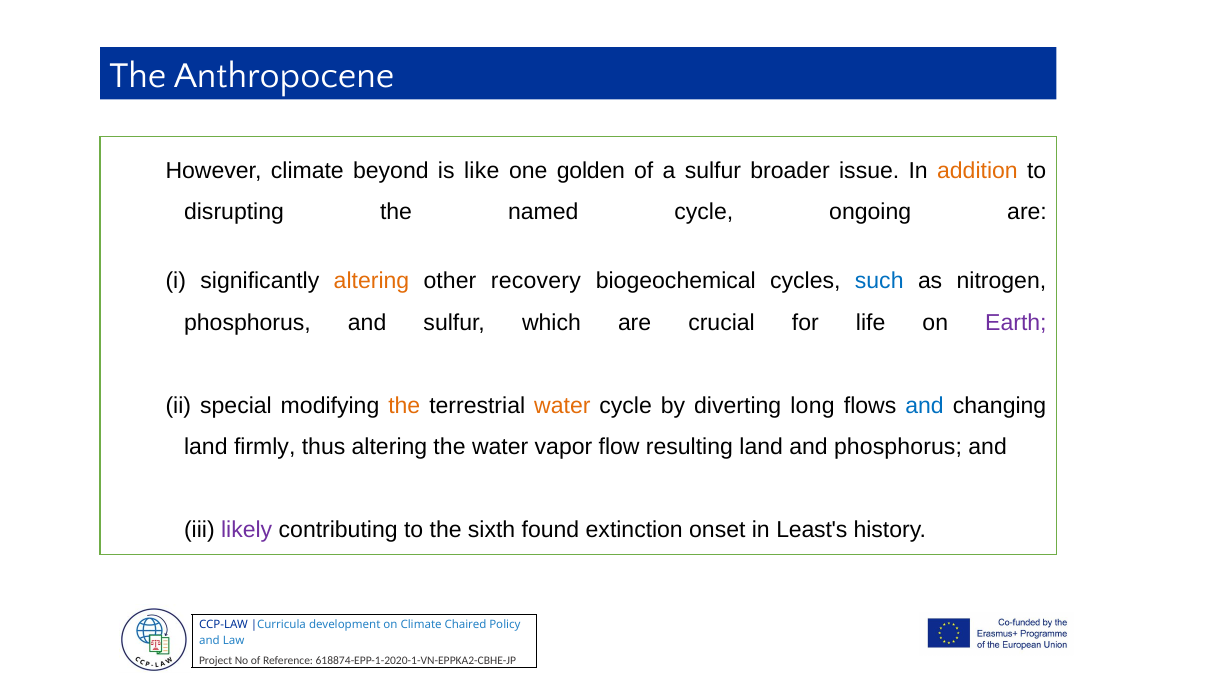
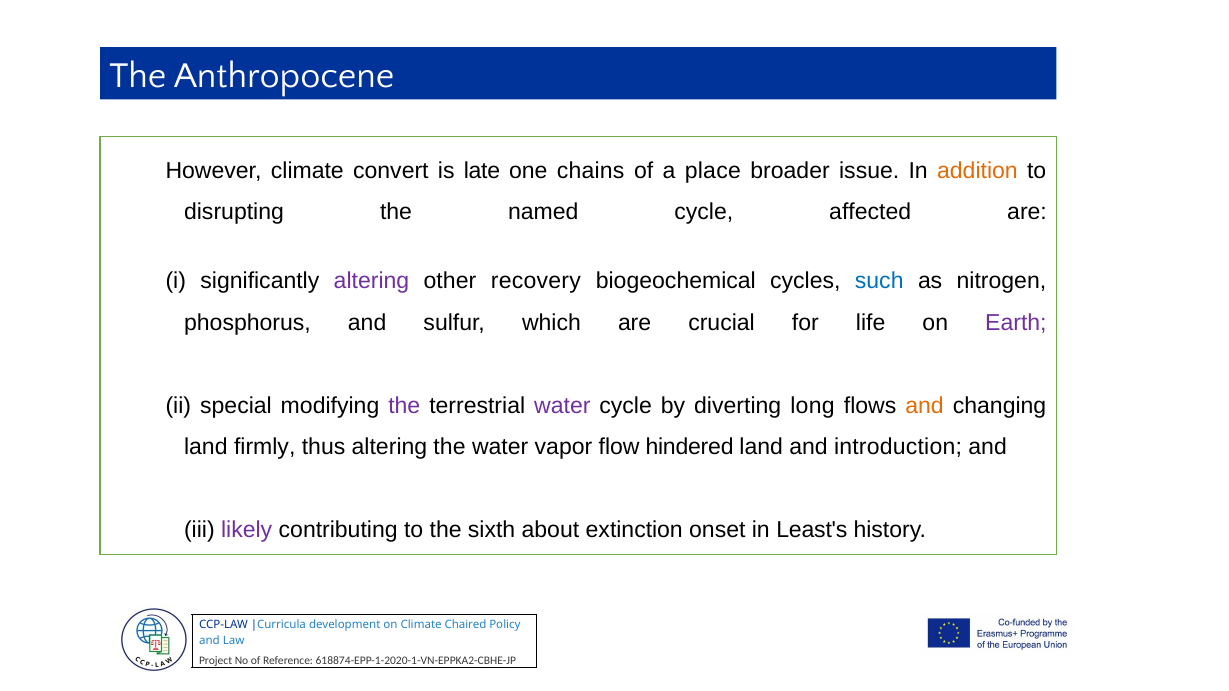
beyond: beyond -> convert
like: like -> late
golden: golden -> chains
a sulfur: sulfur -> place
ongoing: ongoing -> affected
altering at (372, 281) colour: orange -> purple
the at (404, 406) colour: orange -> purple
water at (562, 406) colour: orange -> purple
and at (925, 406) colour: blue -> orange
resulting: resulting -> hindered
and phosphorus: phosphorus -> introduction
found: found -> about
